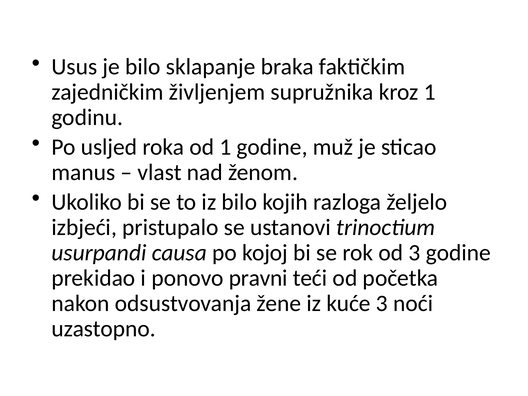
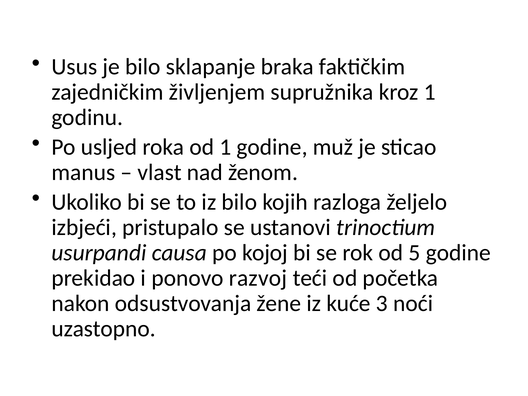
od 3: 3 -> 5
pravni: pravni -> razvoj
